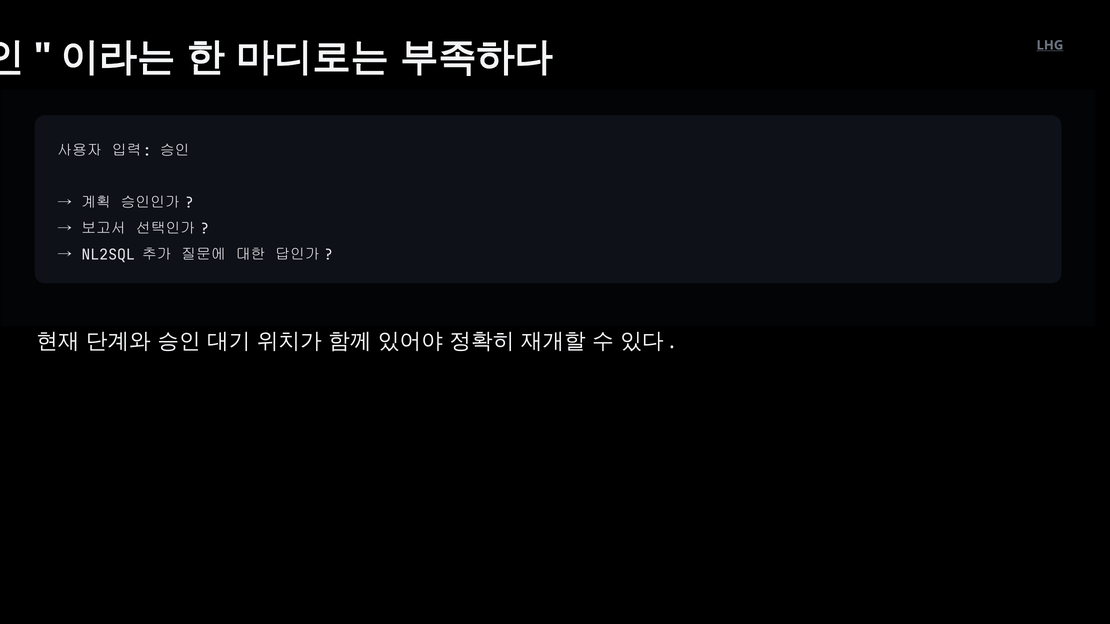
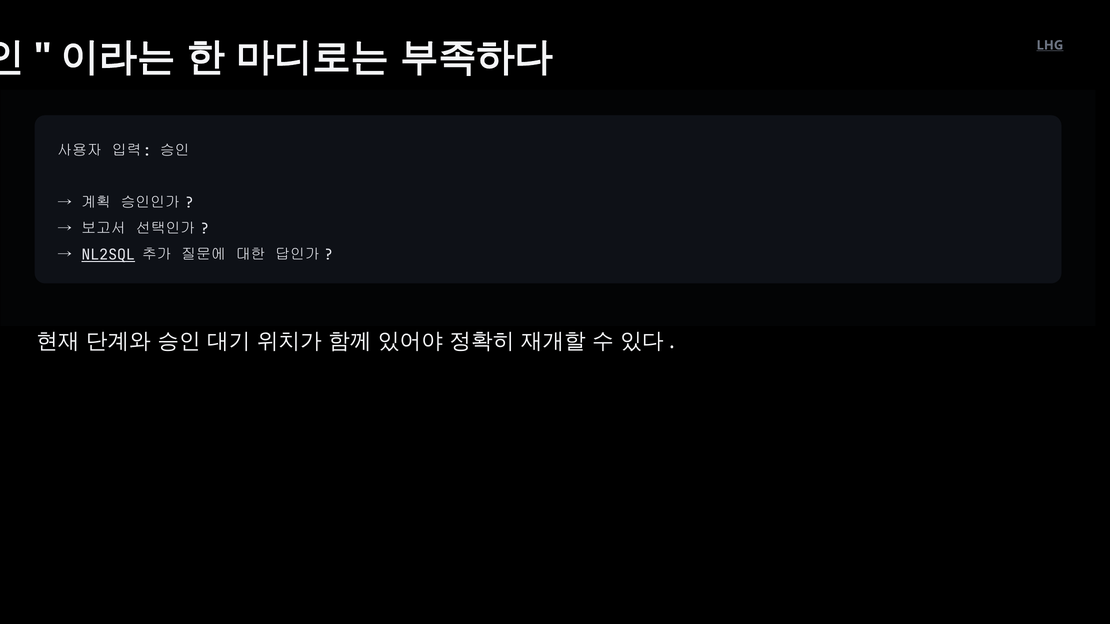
NL2SQL underline: none -> present
